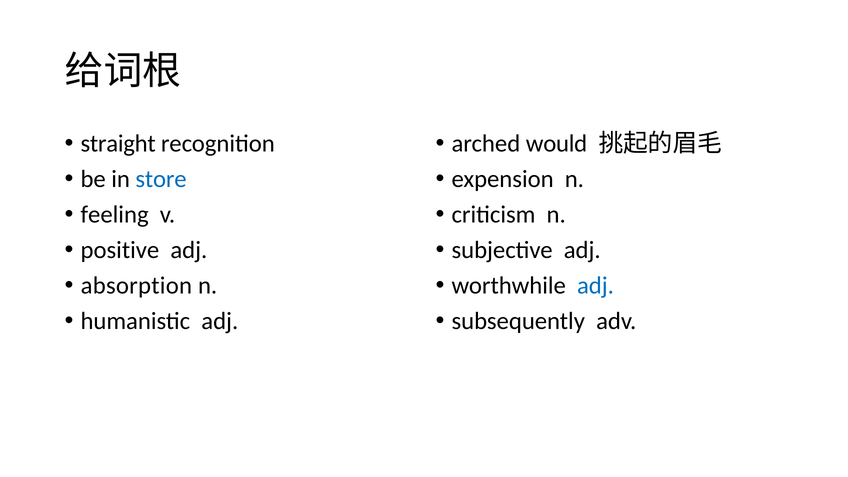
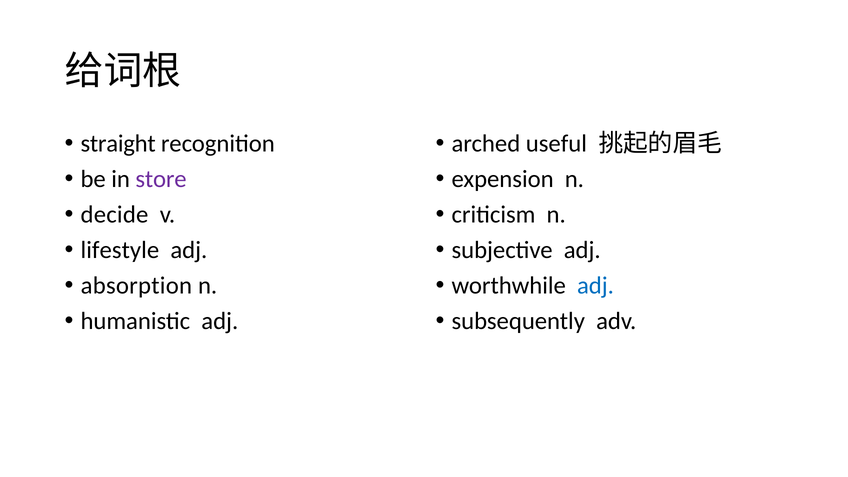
would: would -> useful
store colour: blue -> purple
feeling: feeling -> decide
positive: positive -> lifestyle
